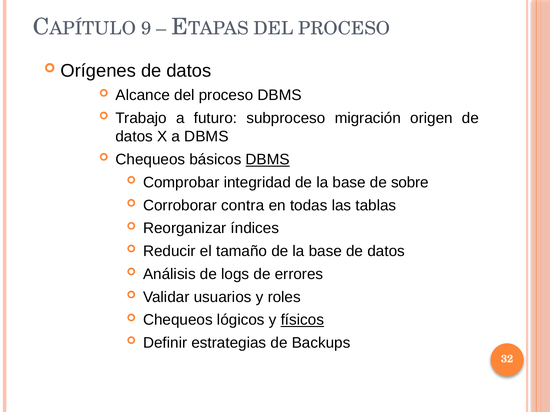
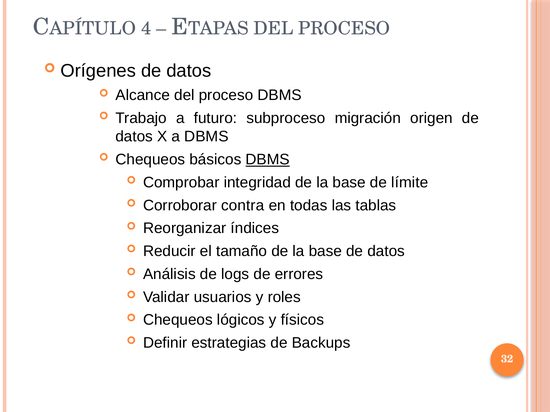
9: 9 -> 4
sobre: sobre -> límite
físicos underline: present -> none
